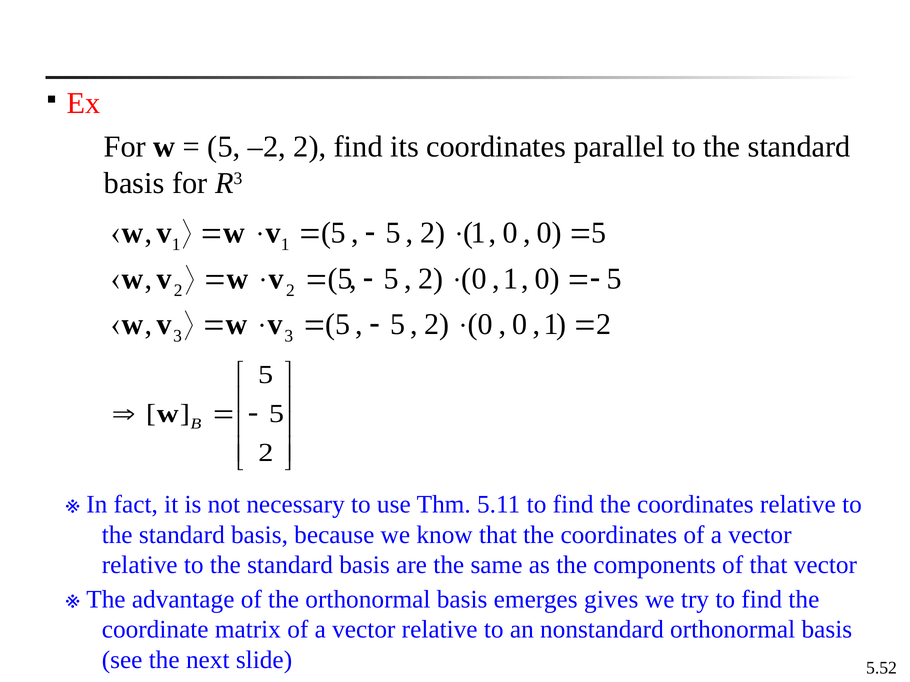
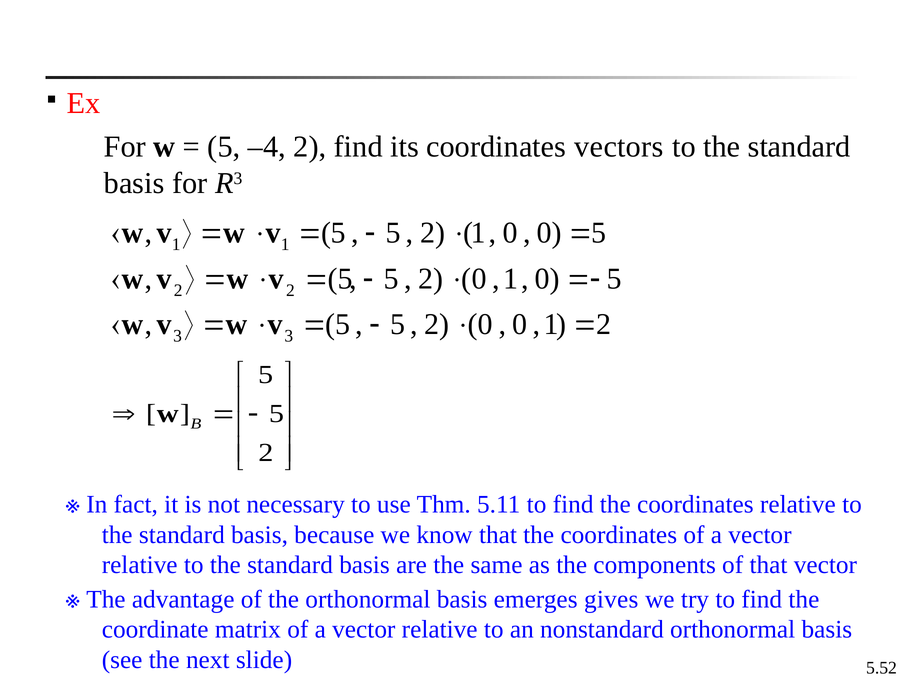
–2: –2 -> –4
parallel: parallel -> vectors
